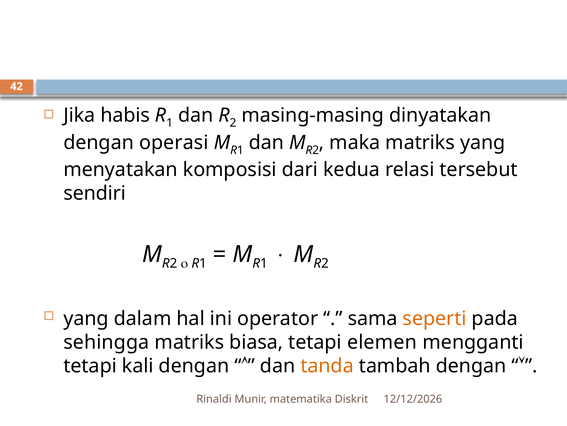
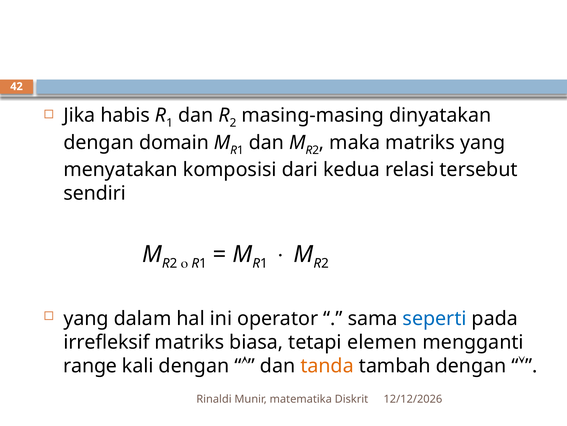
operasi: operasi -> domain
seperti colour: orange -> blue
sehingga: sehingga -> irrefleksif
tetapi at (90, 365): tetapi -> range
